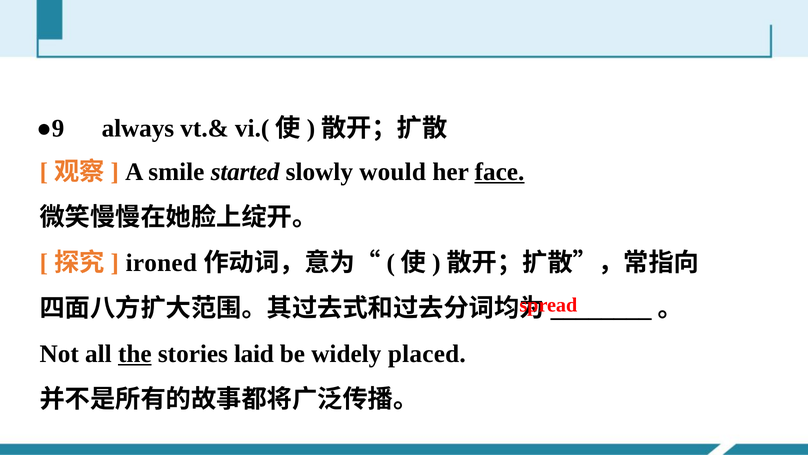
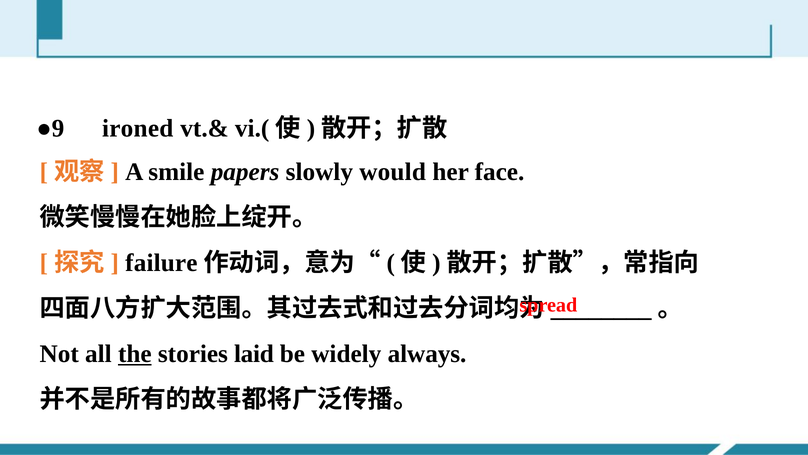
always: always -> ironed
started: started -> papers
face underline: present -> none
ironed: ironed -> failure
placed: placed -> always
